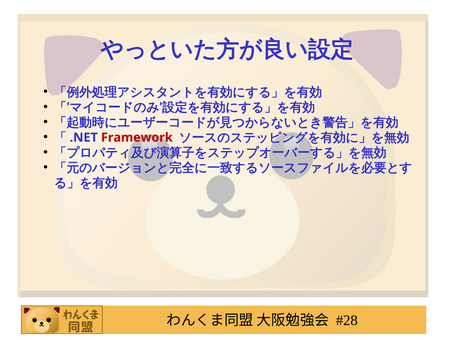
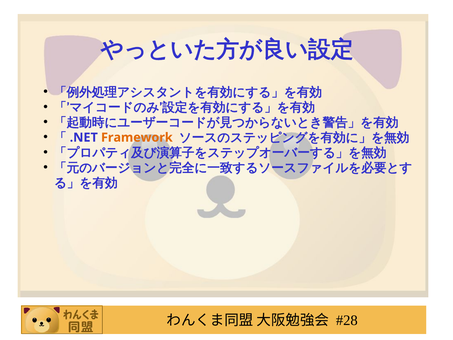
Framework colour: red -> orange
